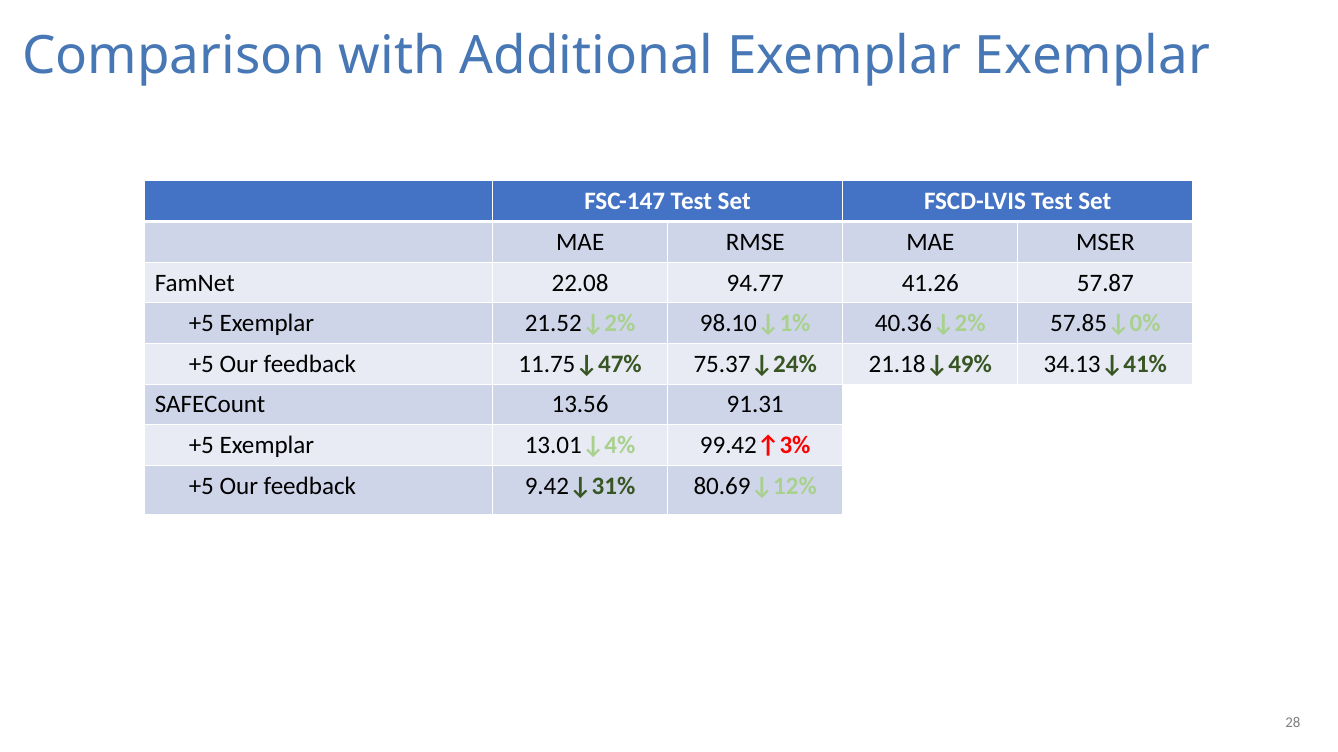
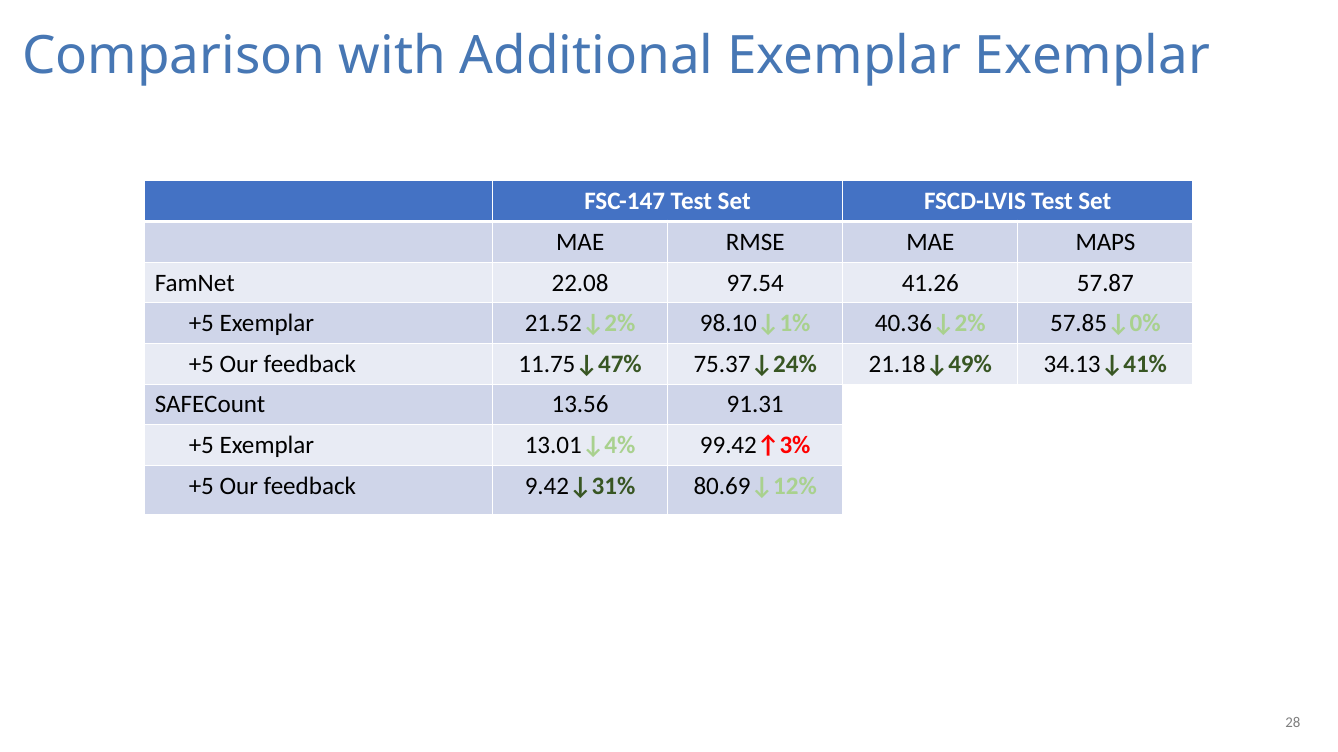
MSER: MSER -> MAPS
94.77: 94.77 -> 97.54
